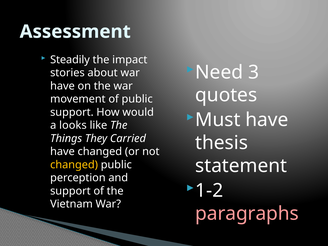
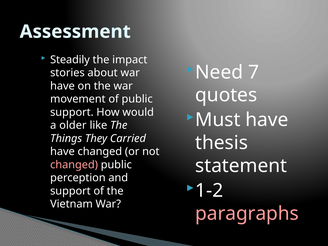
3: 3 -> 7
looks: looks -> older
changed at (74, 165) colour: yellow -> pink
